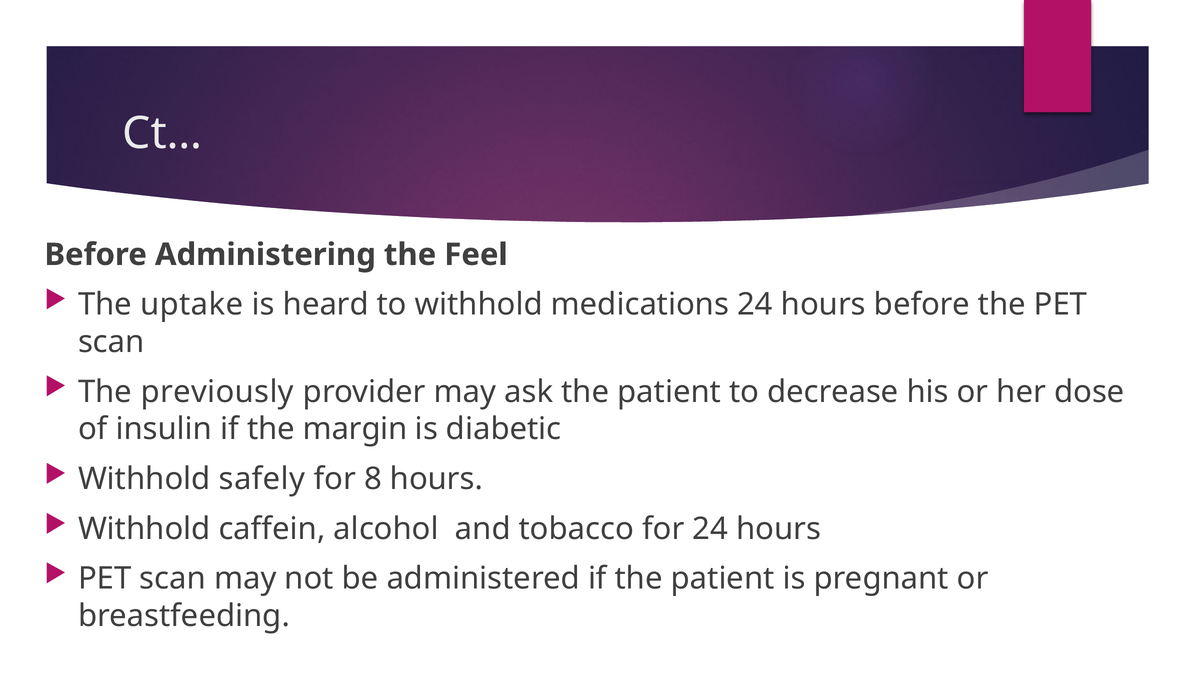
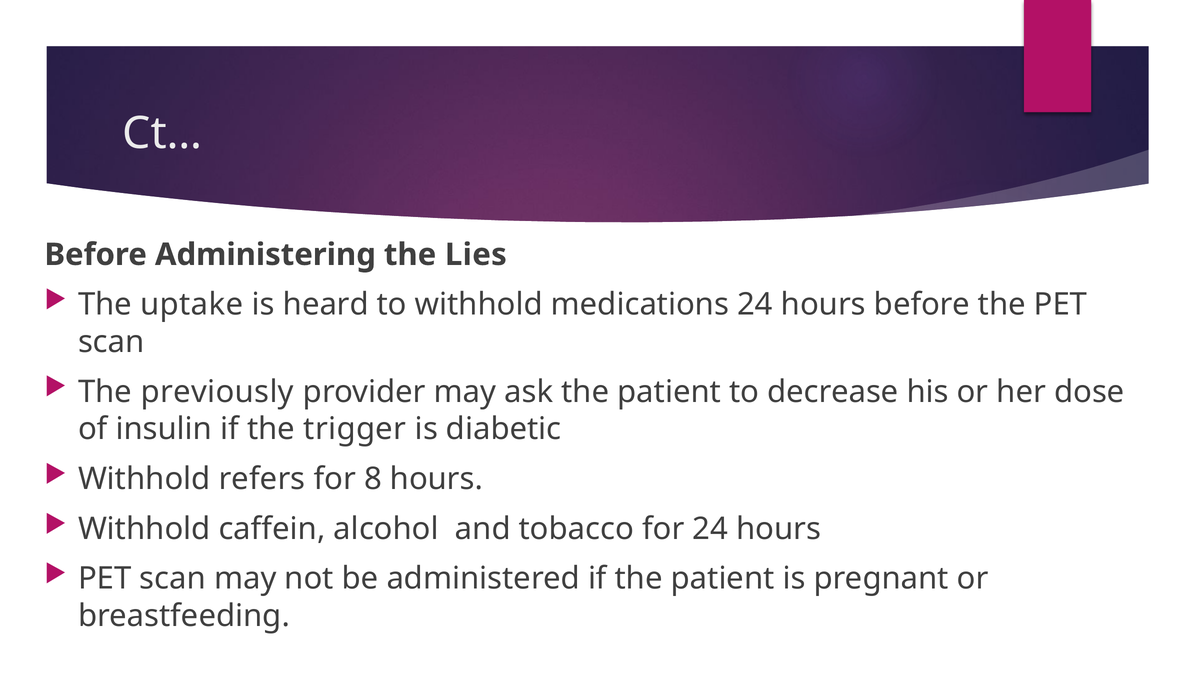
Feel: Feel -> Lies
margin: margin -> trigger
safely: safely -> refers
